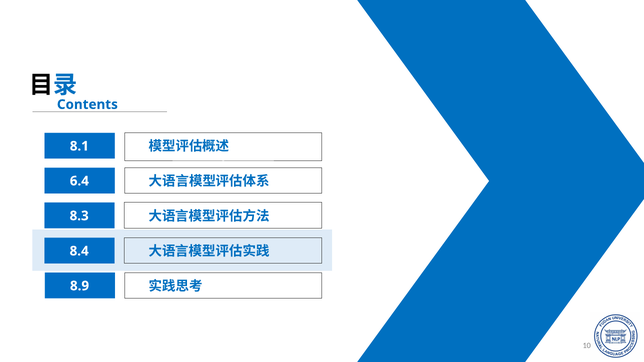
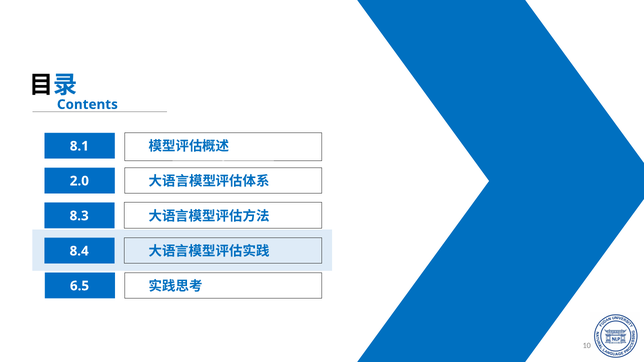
6.4: 6.4 -> 2.0
8.9: 8.9 -> 6.5
